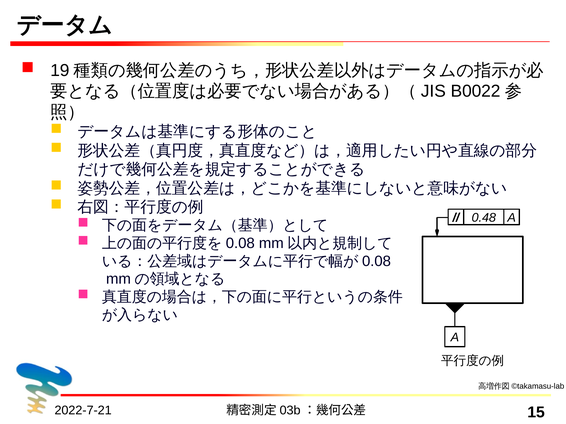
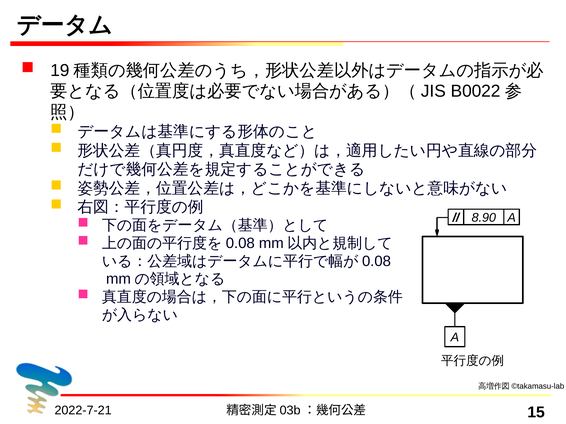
0.48: 0.48 -> 8.90
